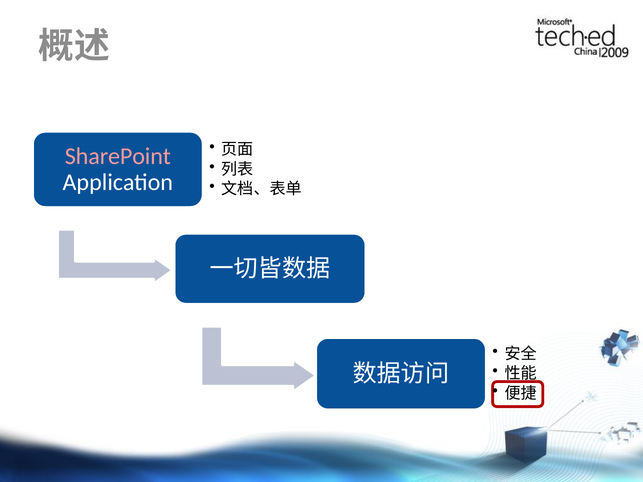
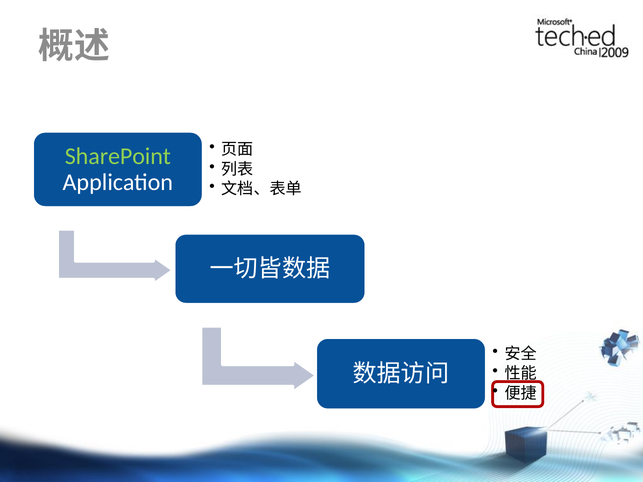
SharePoint colour: pink -> light green
